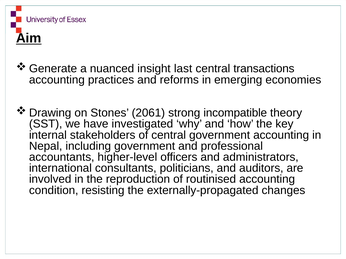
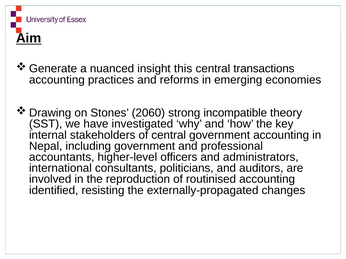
last: last -> this
2061: 2061 -> 2060
condition: condition -> identified
